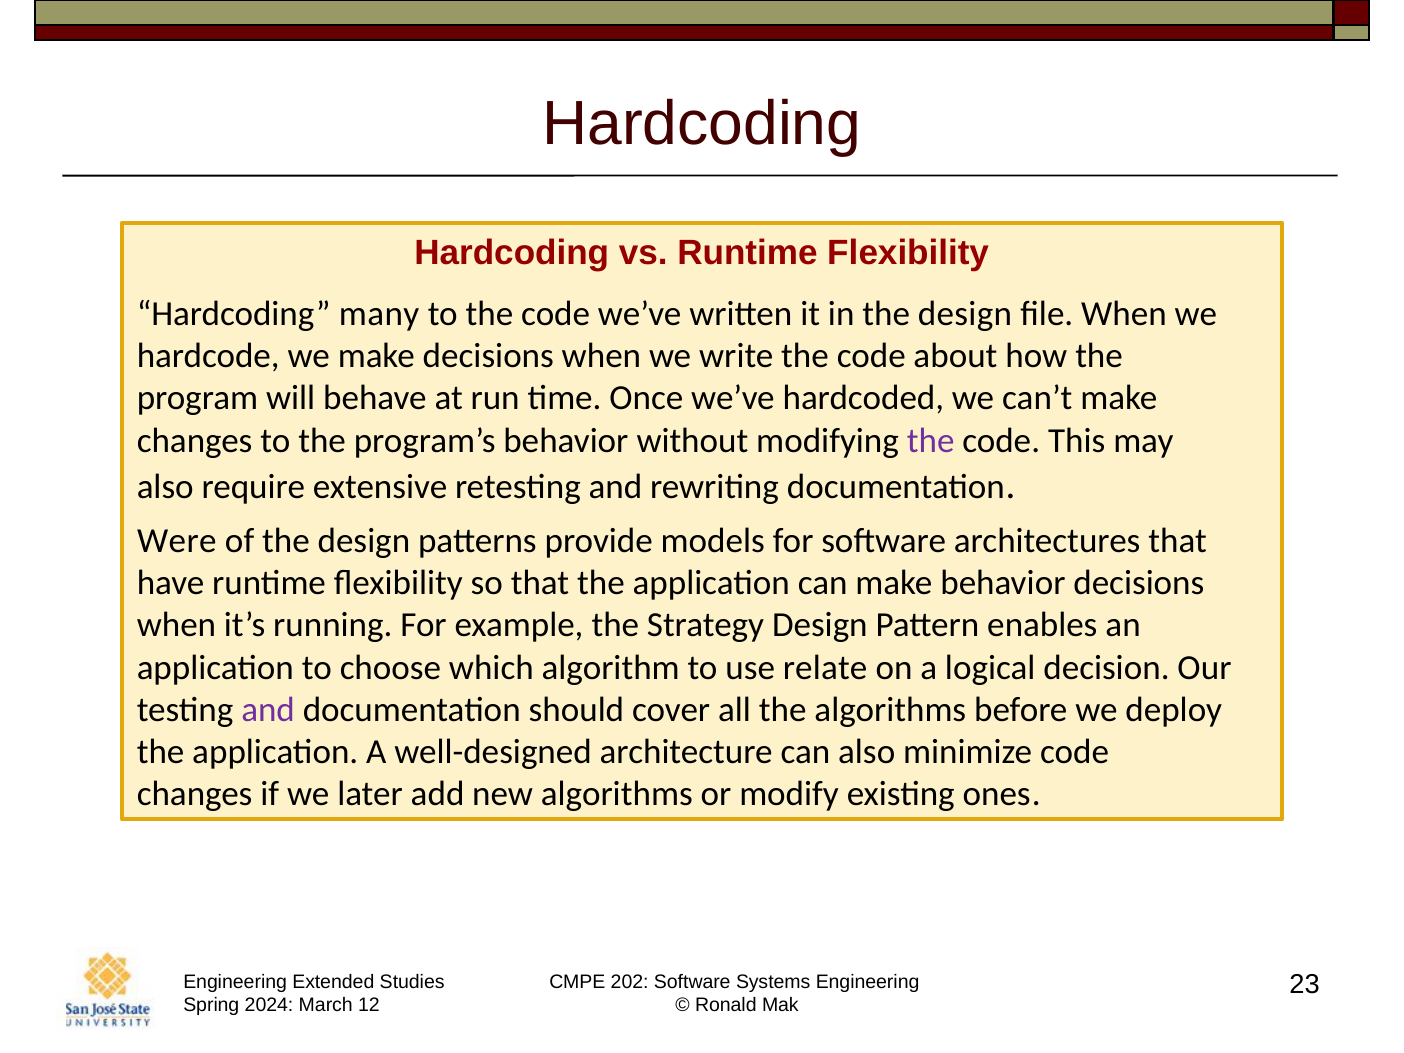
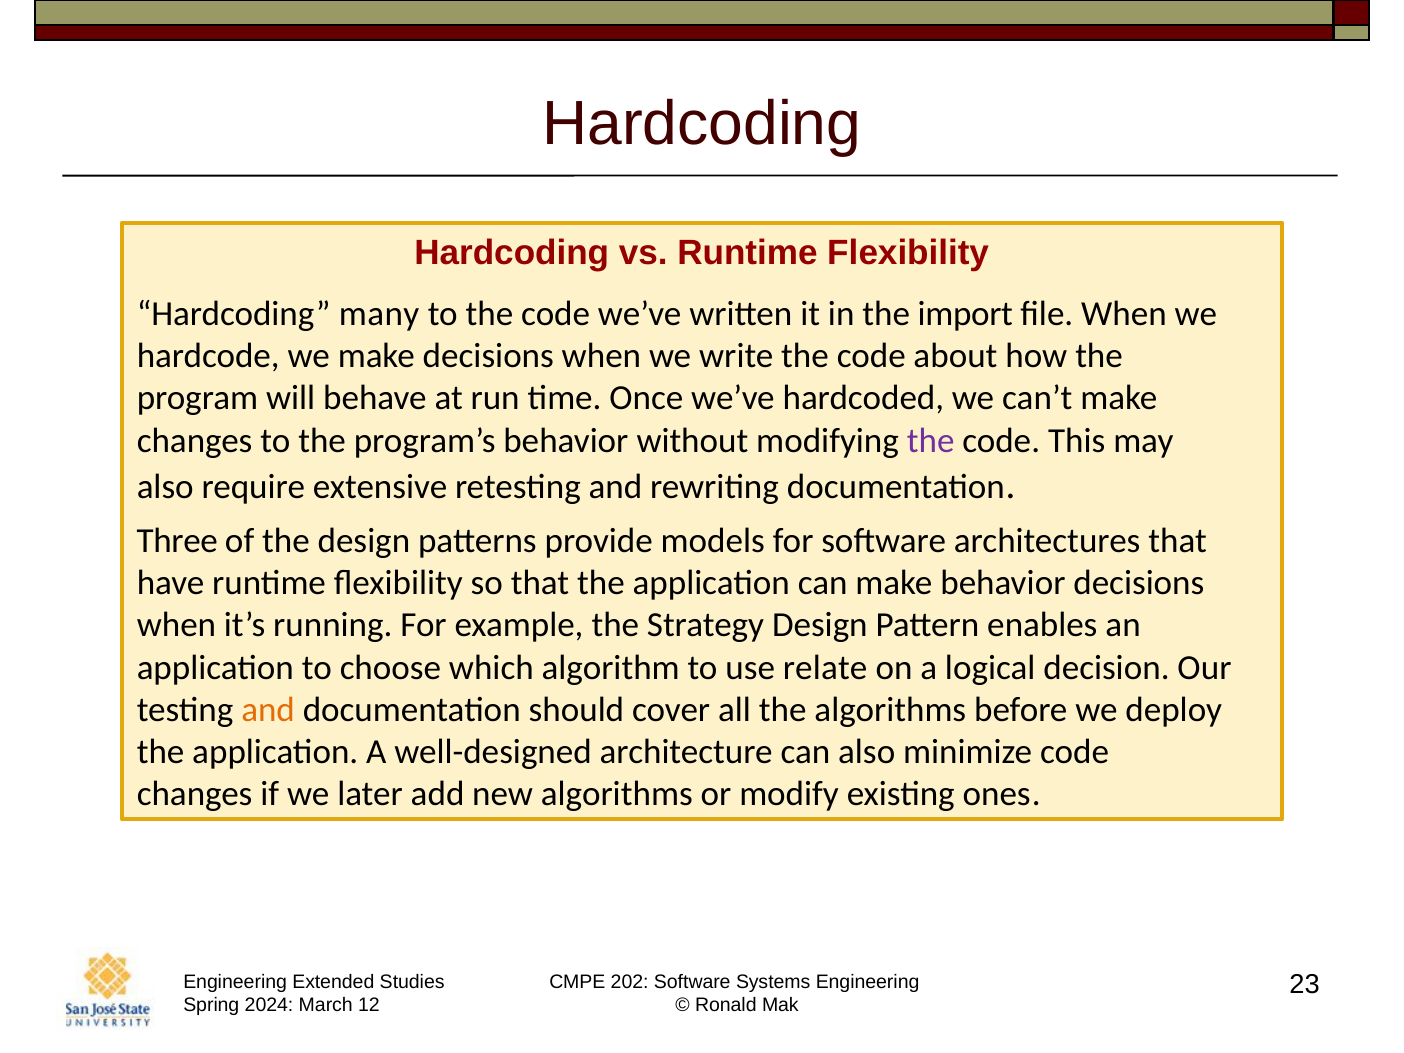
in the design: design -> import
Were: Were -> Three
and at (268, 710) colour: purple -> orange
